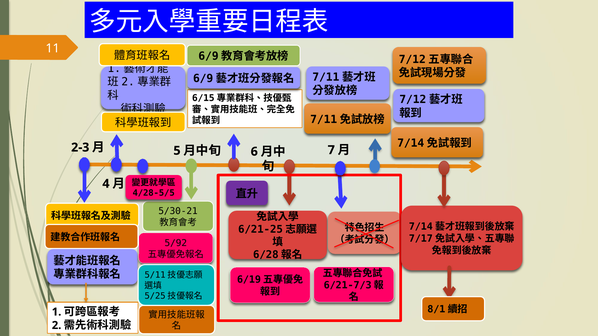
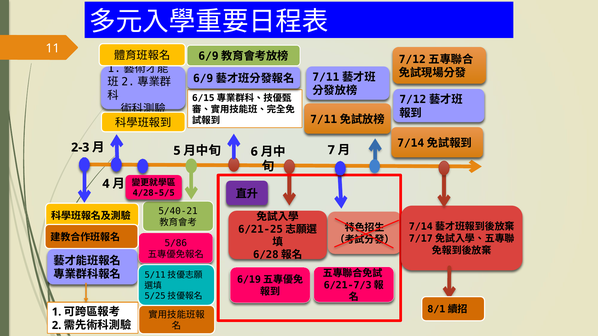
5/30-21: 5/30-21 -> 5/40-21
5/92: 5/92 -> 5/86
